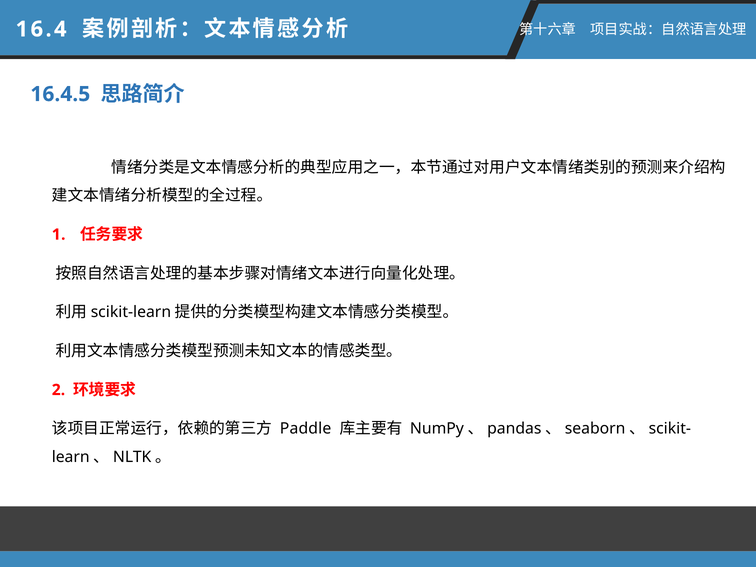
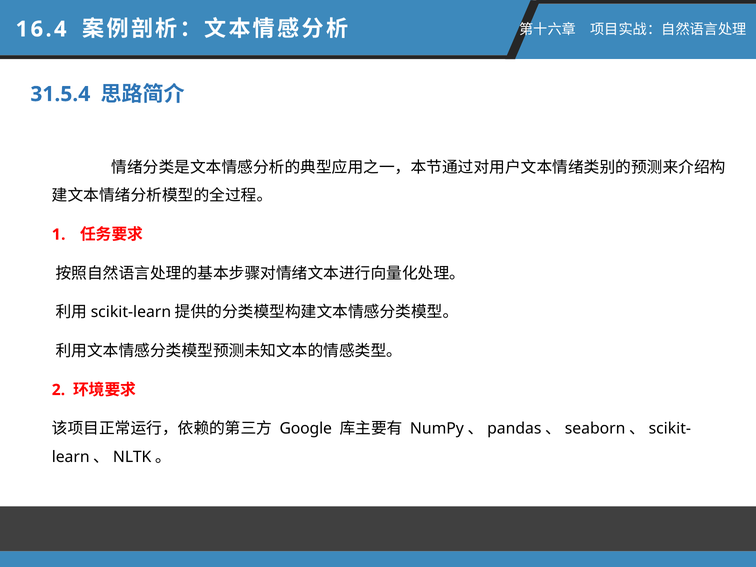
16.4.5: 16.4.5 -> 31.5.4
Paddle: Paddle -> Google
